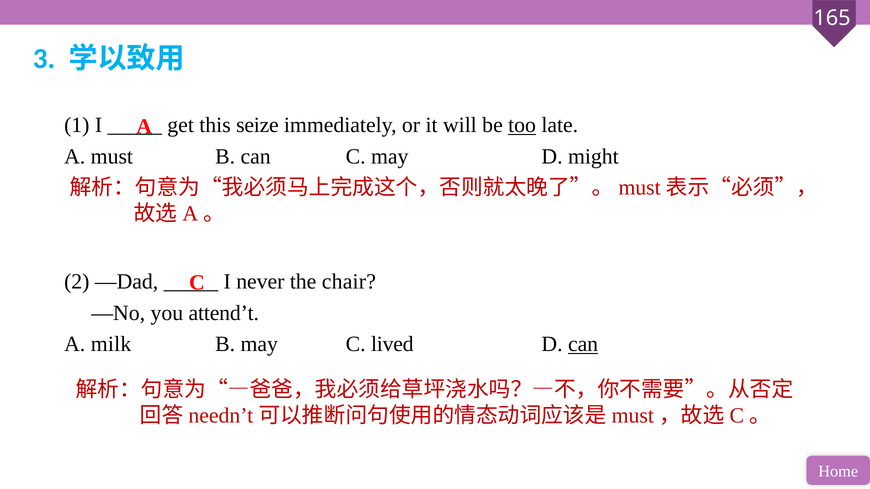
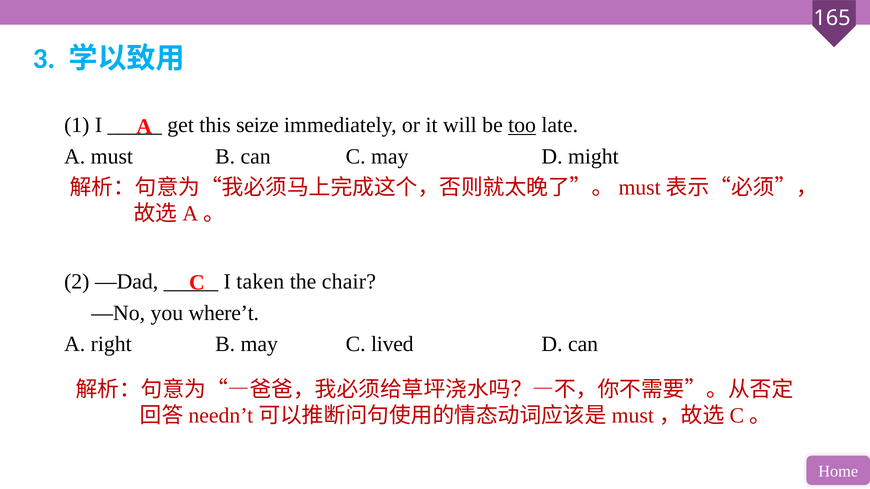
never: never -> taken
attend’t: attend’t -> where’t
milk: milk -> right
can at (583, 344) underline: present -> none
